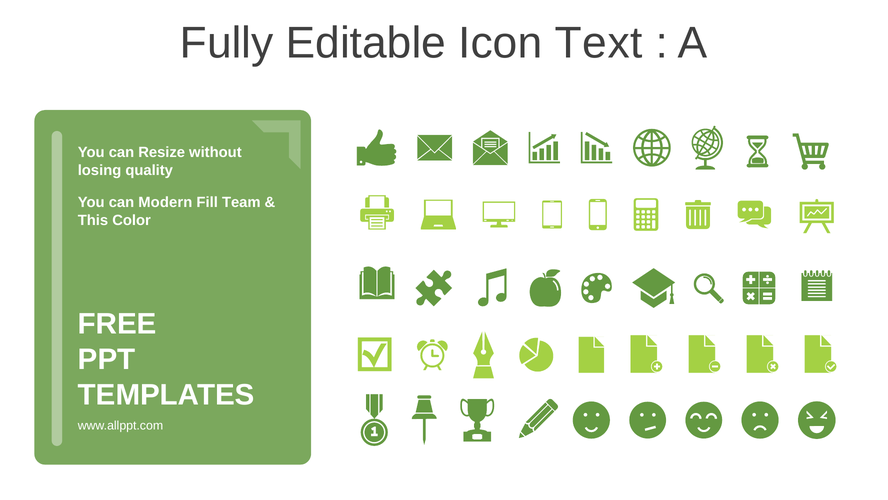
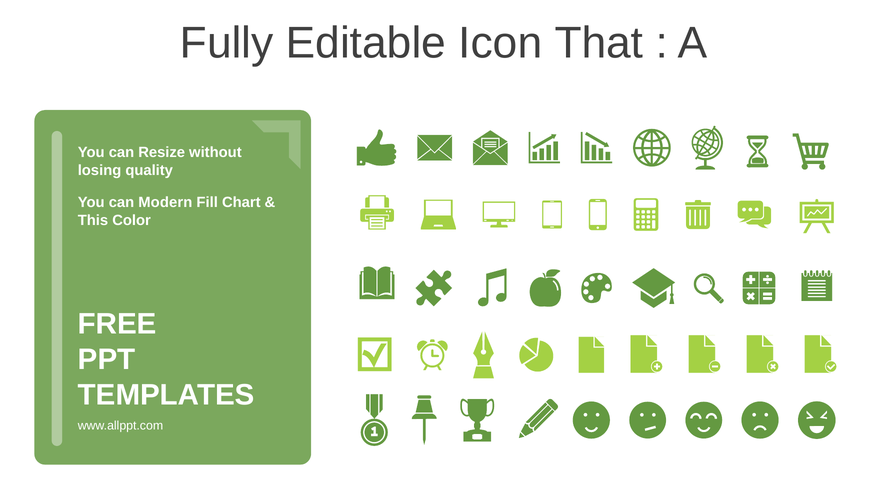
Text: Text -> That
Team: Team -> Chart
